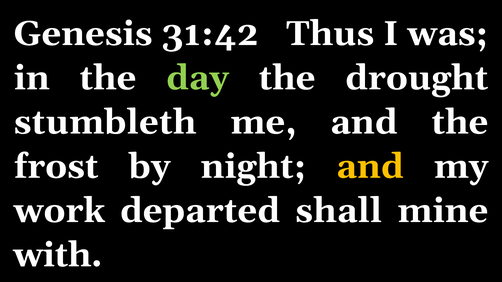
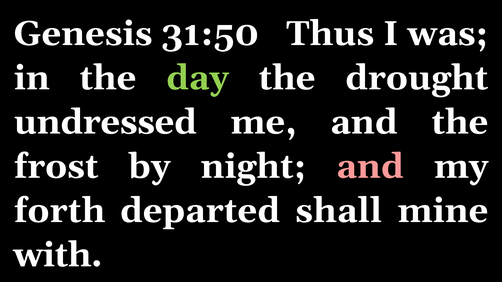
31:42: 31:42 -> 31:50
stumbleth: stumbleth -> undressed
and at (370, 167) colour: yellow -> pink
work: work -> forth
